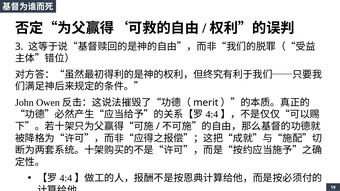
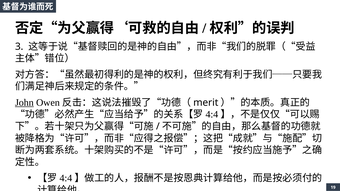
John underline: none -> present
